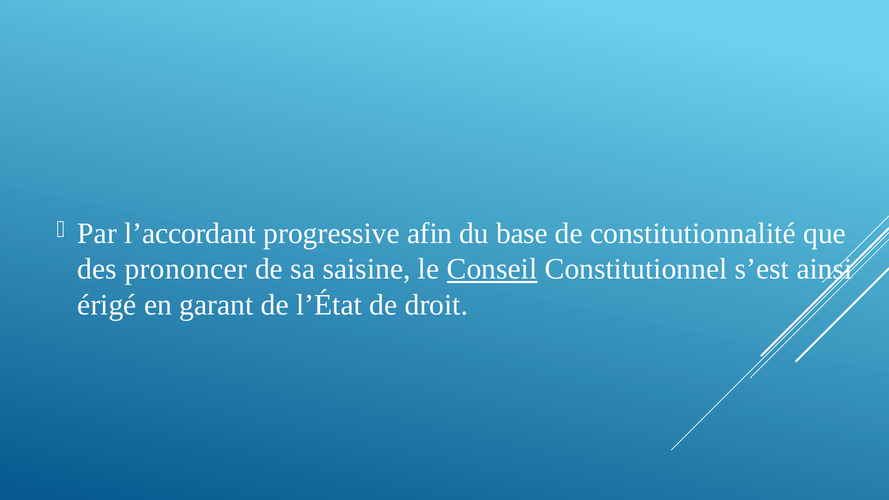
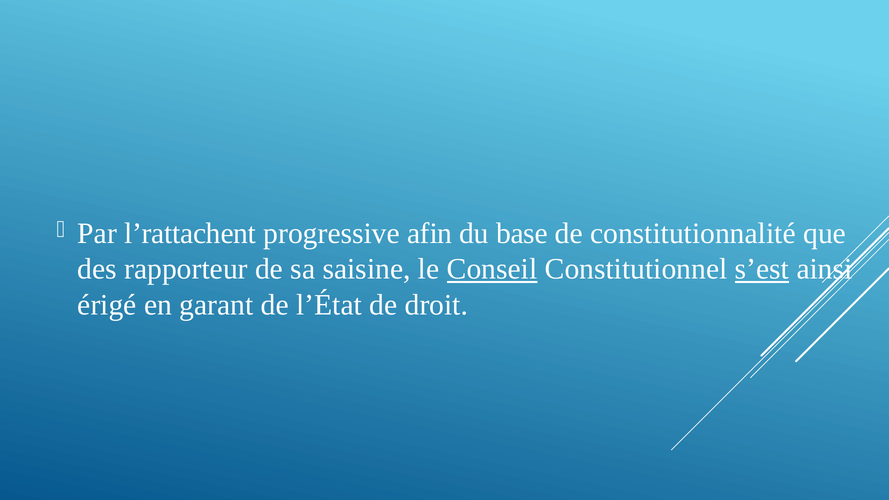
l’accordant: l’accordant -> l’rattachent
prononcer: prononcer -> rapporteur
s’est underline: none -> present
